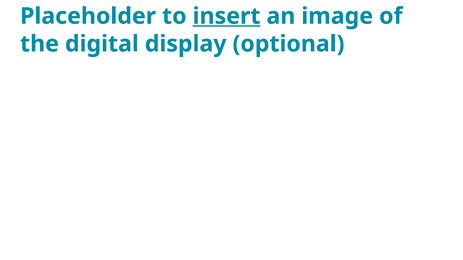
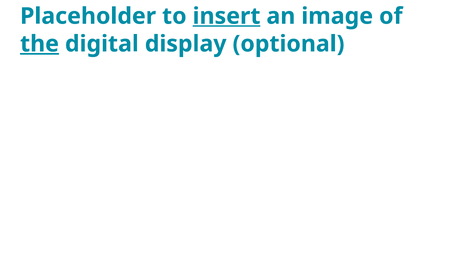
the underline: none -> present
